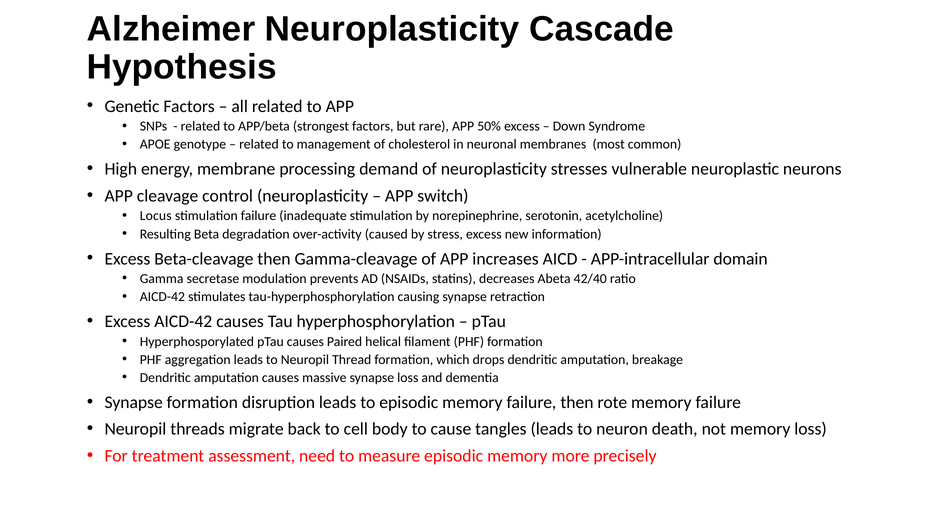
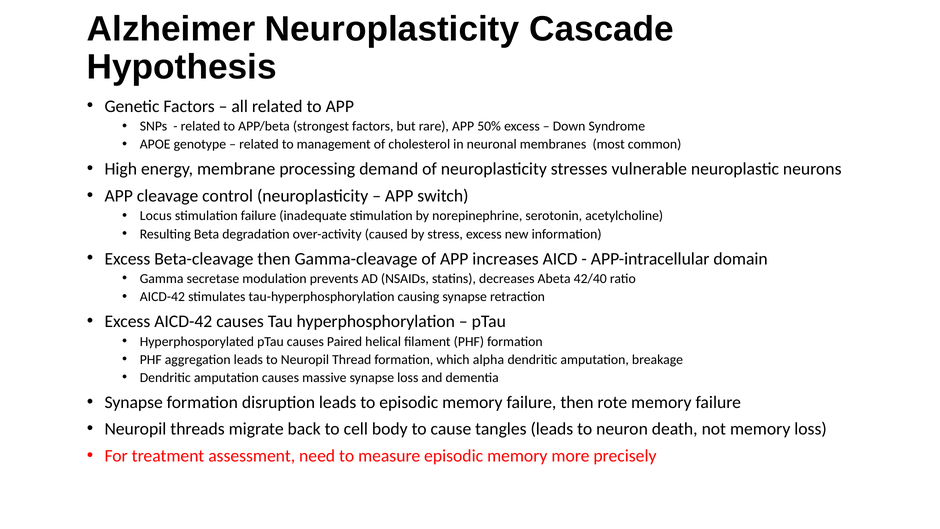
drops: drops -> alpha
